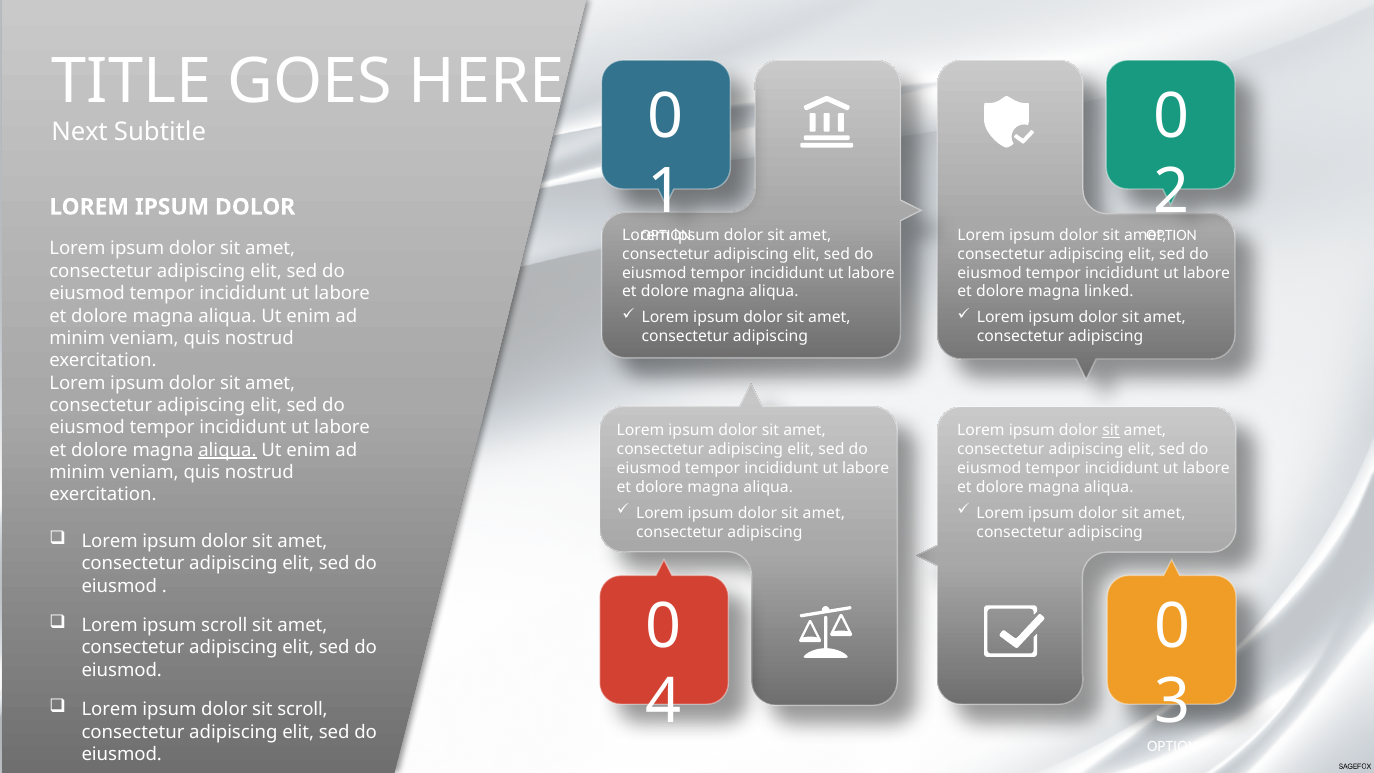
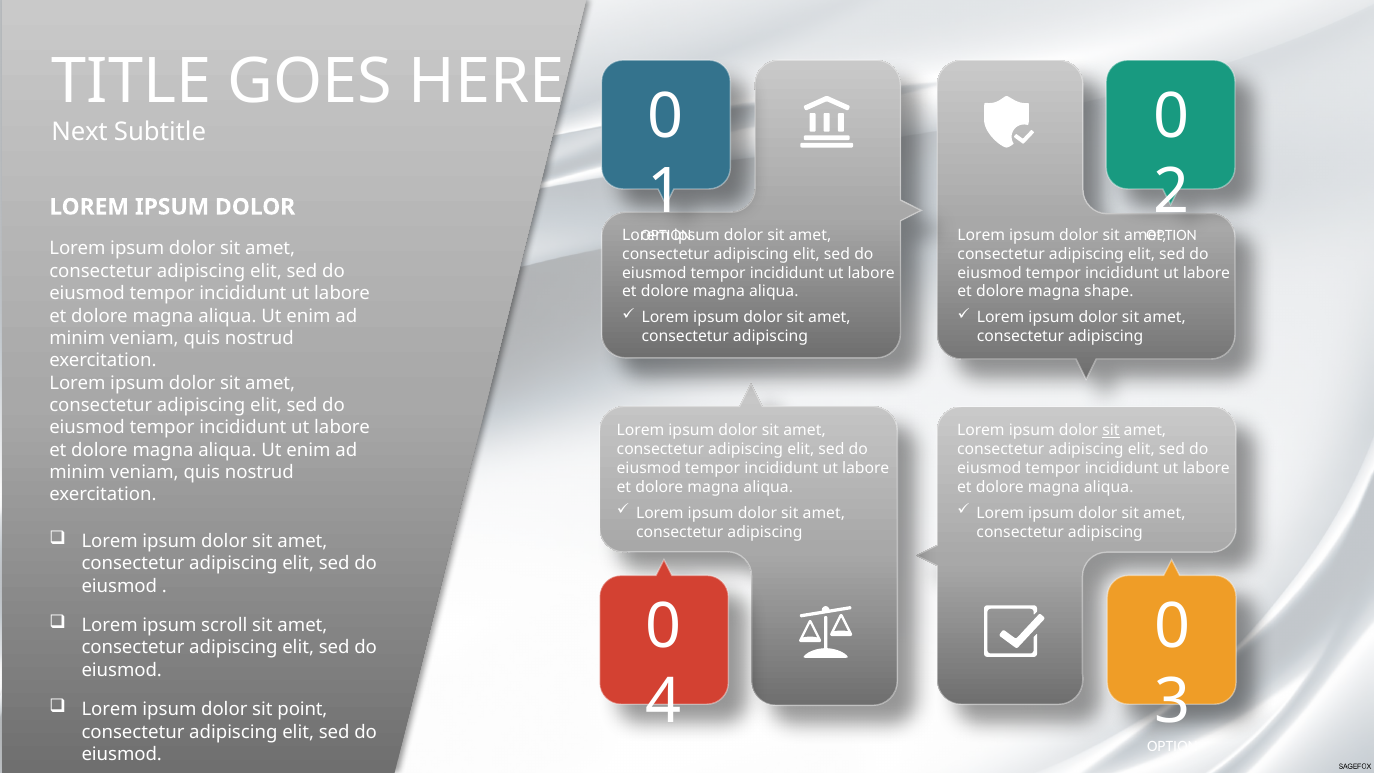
linked: linked -> shape
aliqua at (227, 450) underline: present -> none
sit scroll: scroll -> point
